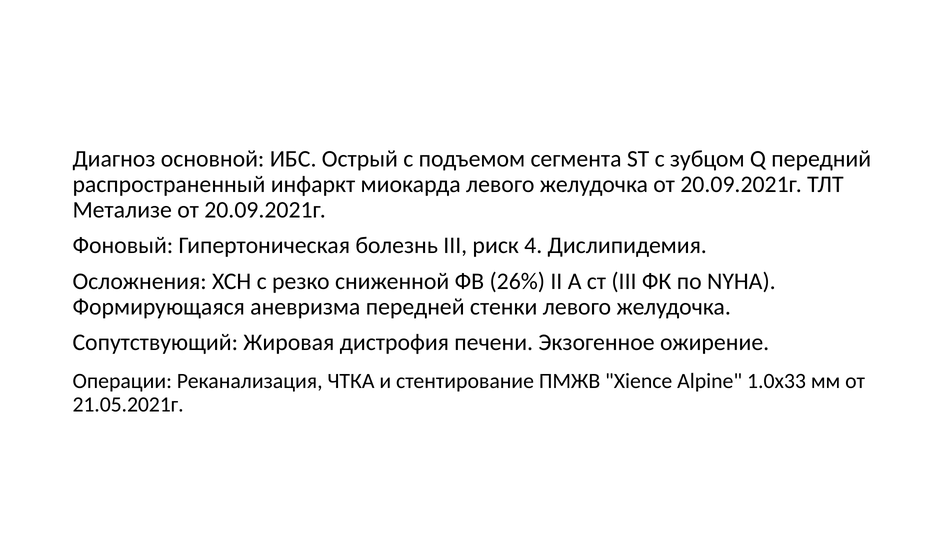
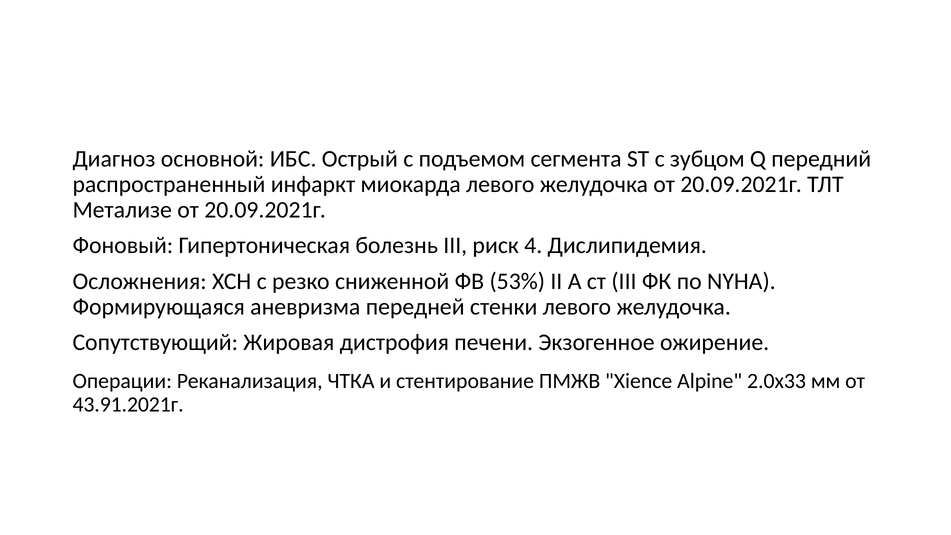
26%: 26% -> 53%
1.0х33: 1.0х33 -> 2.0х33
21.05.2021г: 21.05.2021г -> 43.91.2021г
